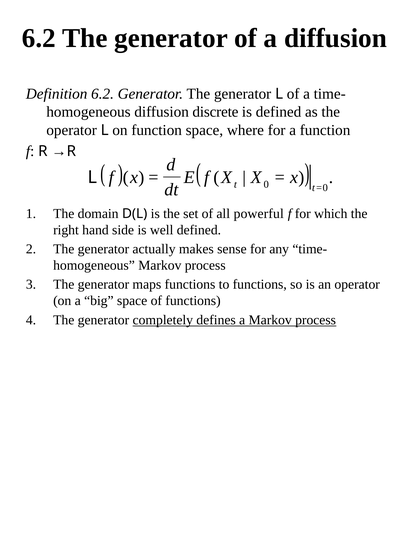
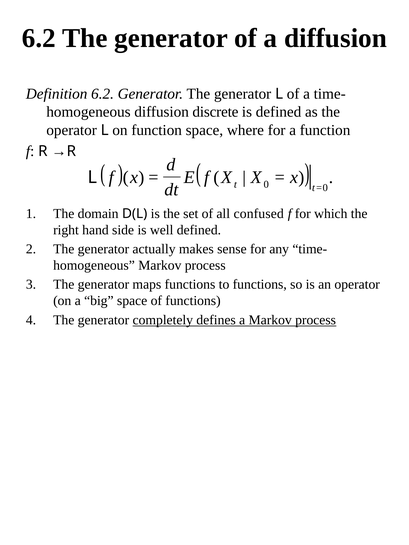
powerful: powerful -> confused
